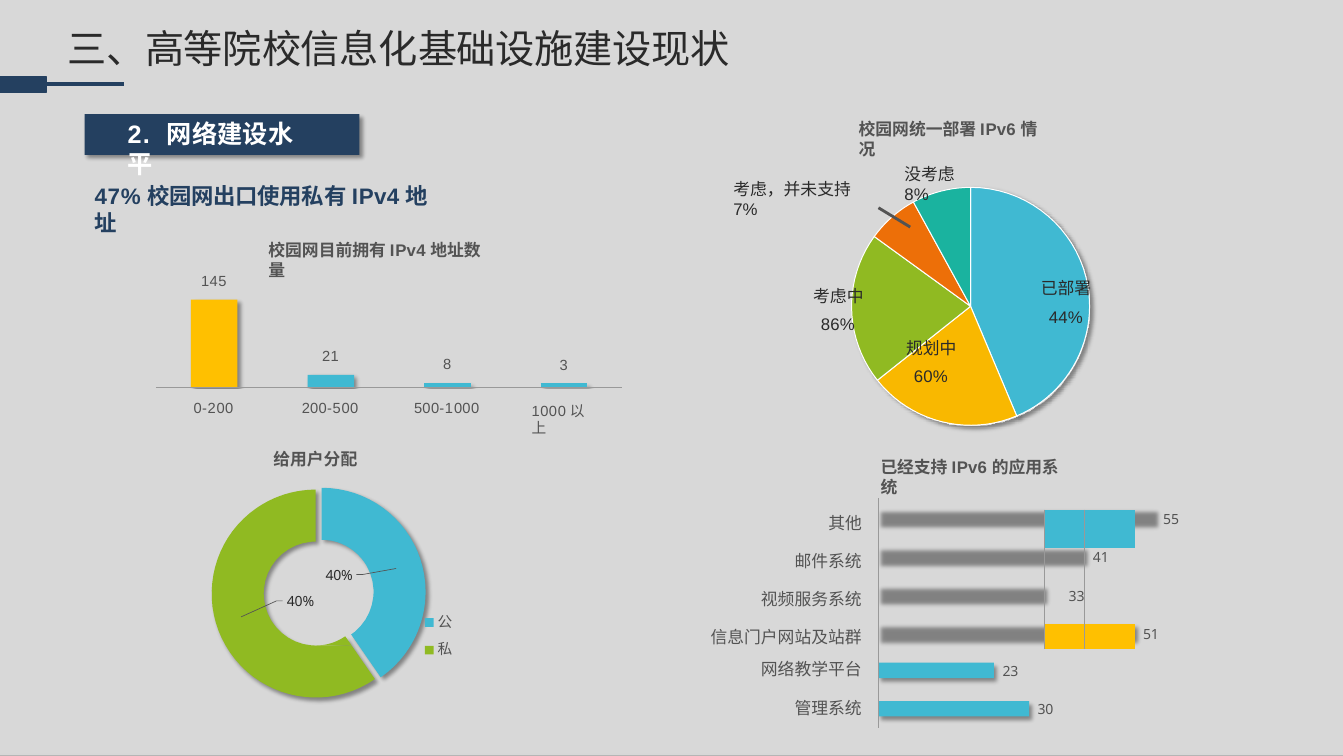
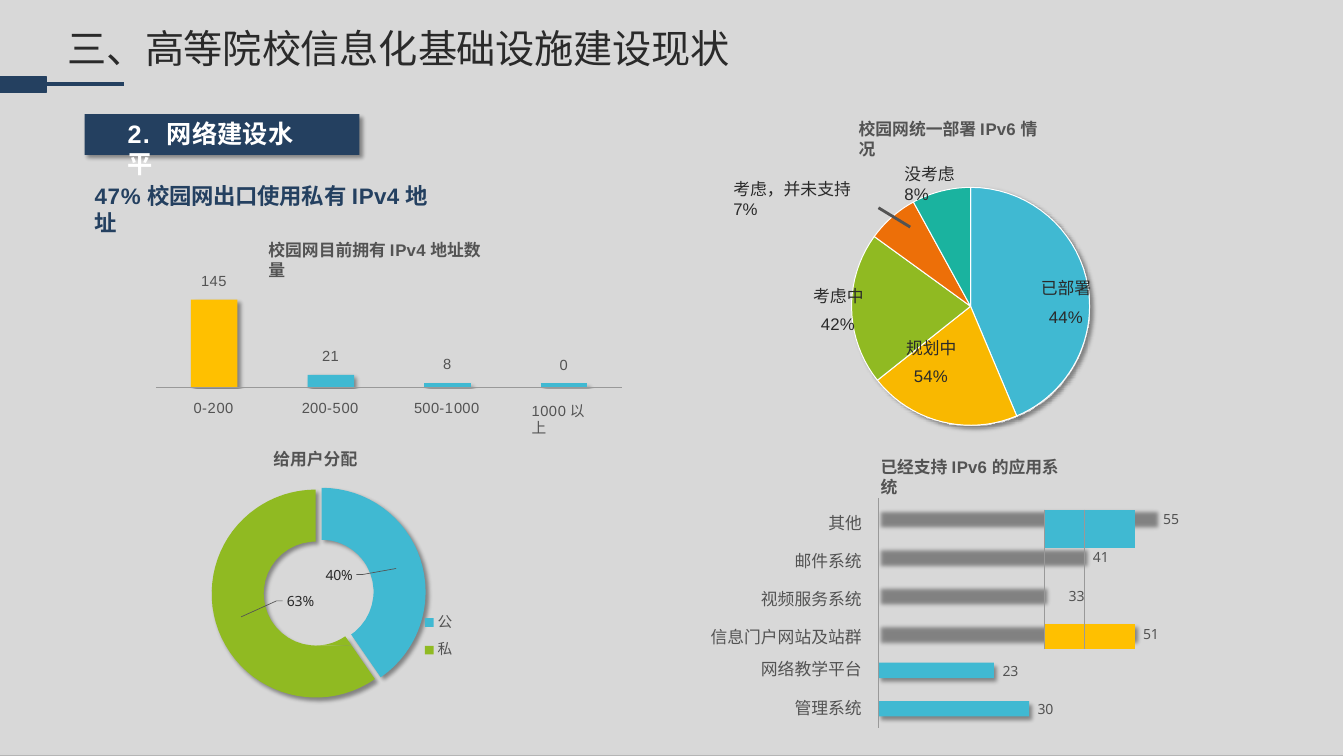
86%: 86% -> 42%
3: 3 -> 0
60%: 60% -> 54%
40% at (301, 602): 40% -> 63%
